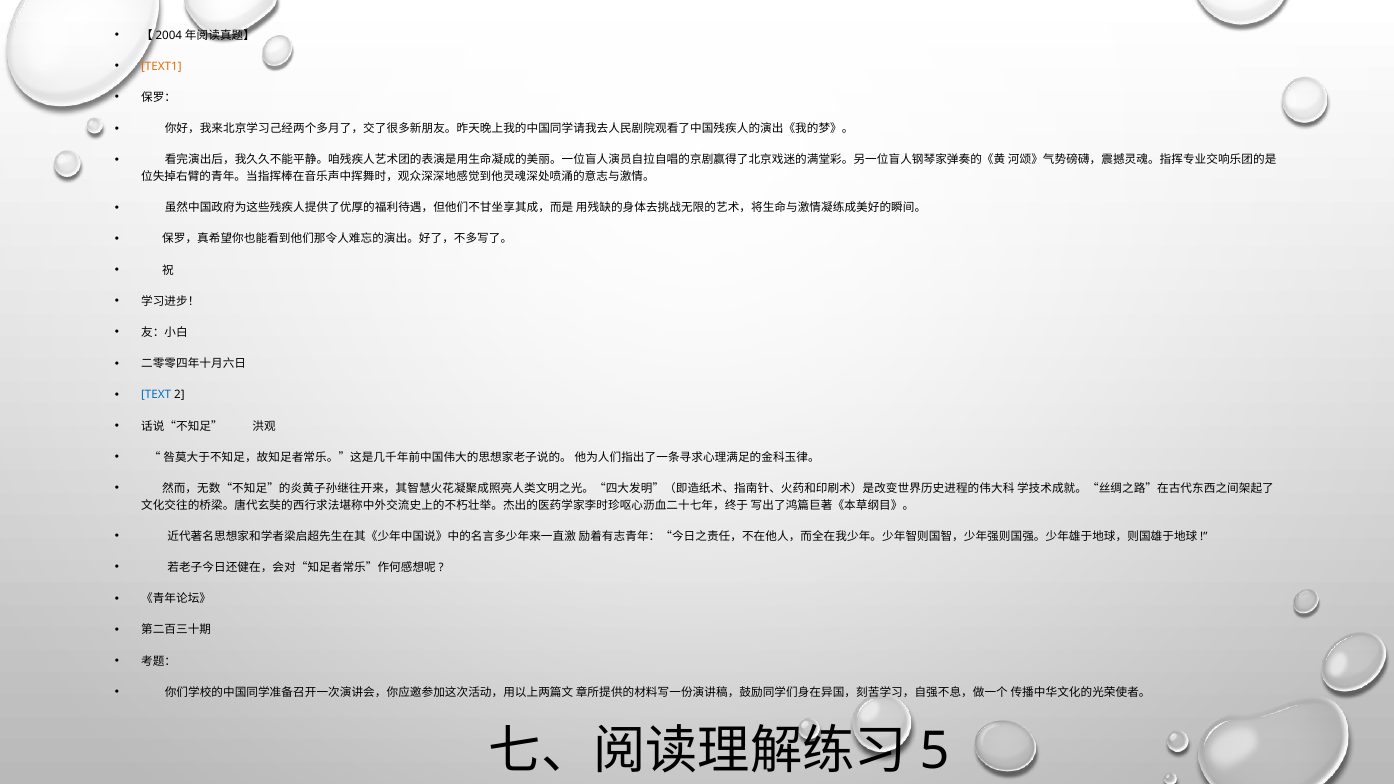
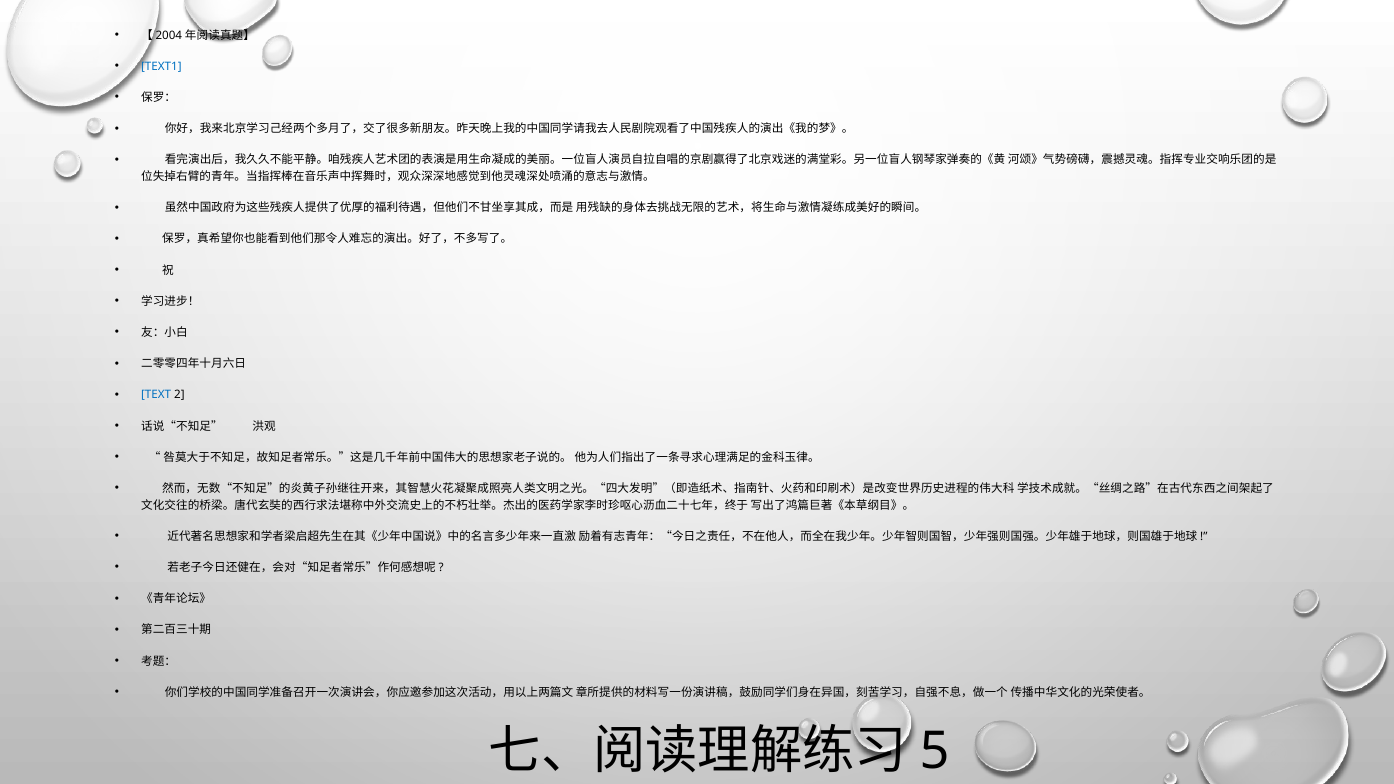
TEXT1 colour: orange -> blue
